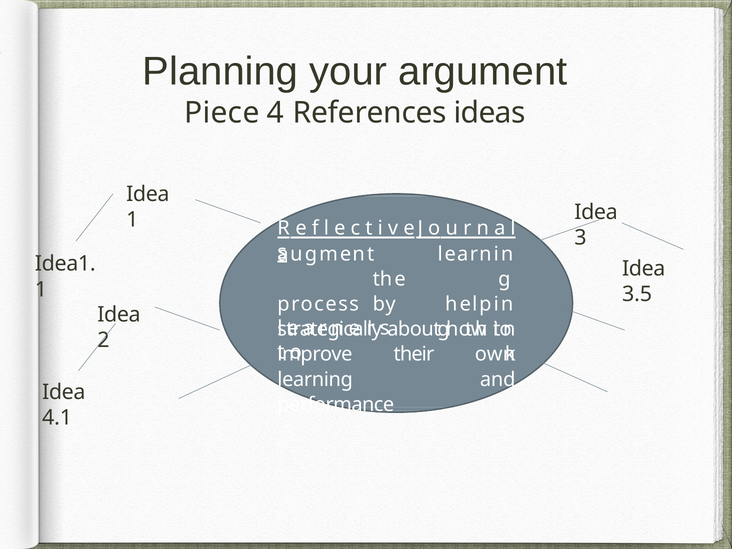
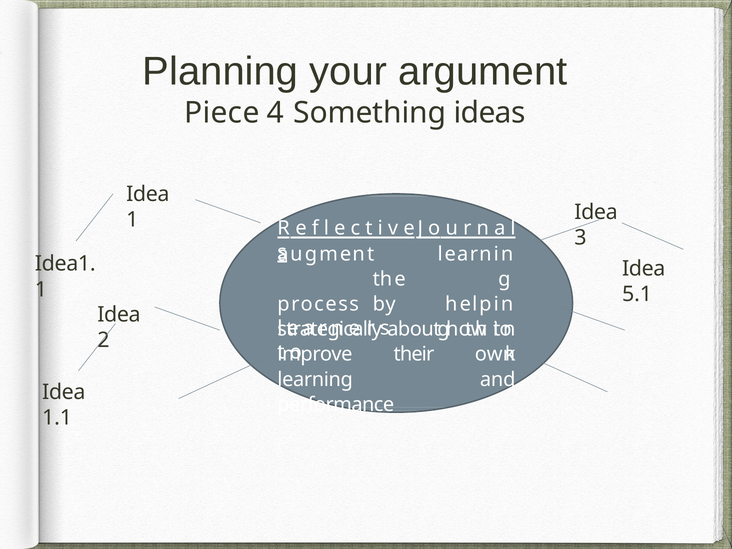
References: References -> Something
3.5: 3.5 -> 5.1
4.1: 4.1 -> 1.1
